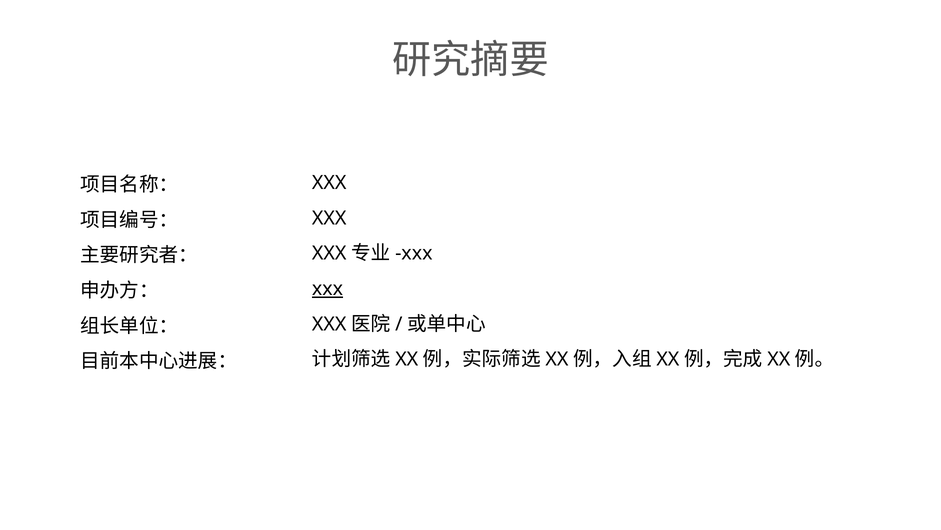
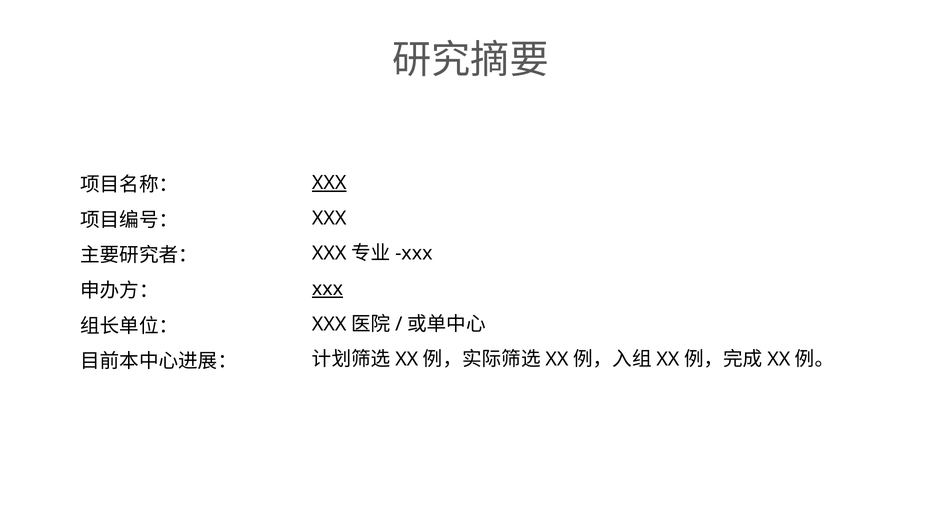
XXX at (329, 183) underline: none -> present
